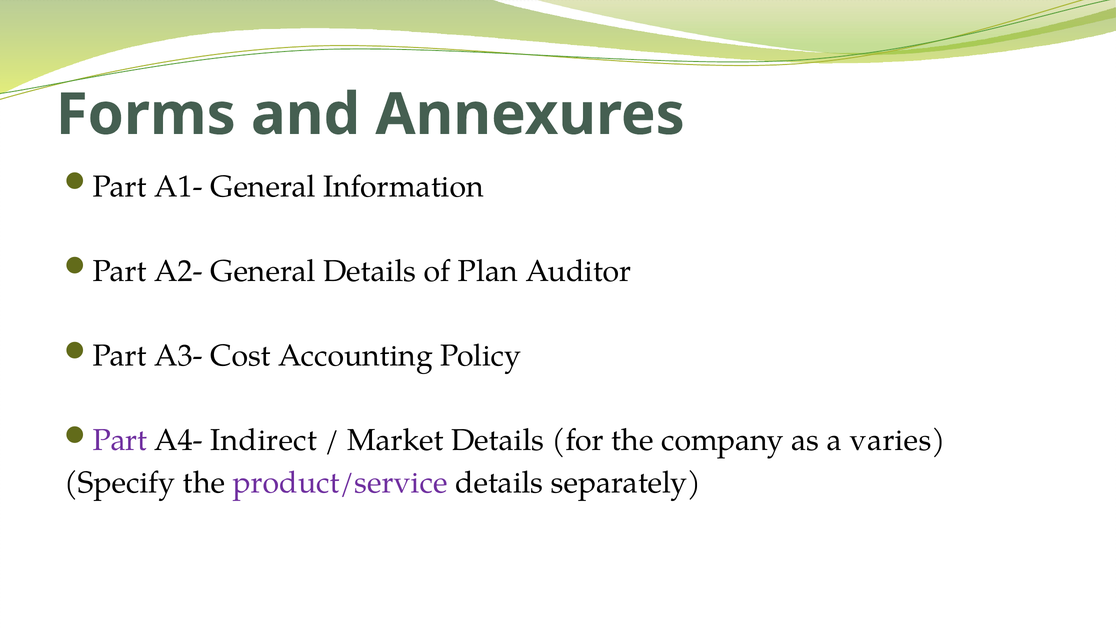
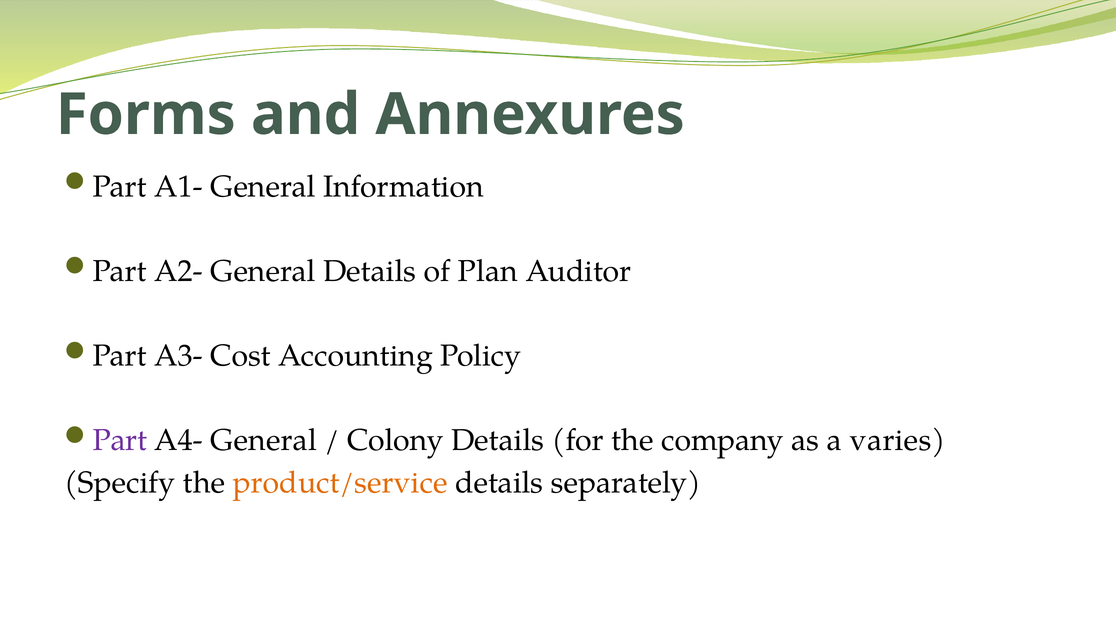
A4- Indirect: Indirect -> General
Market: Market -> Colony
product/service colour: purple -> orange
